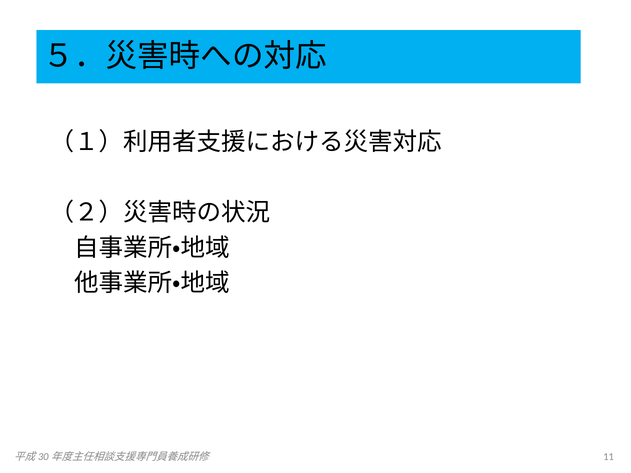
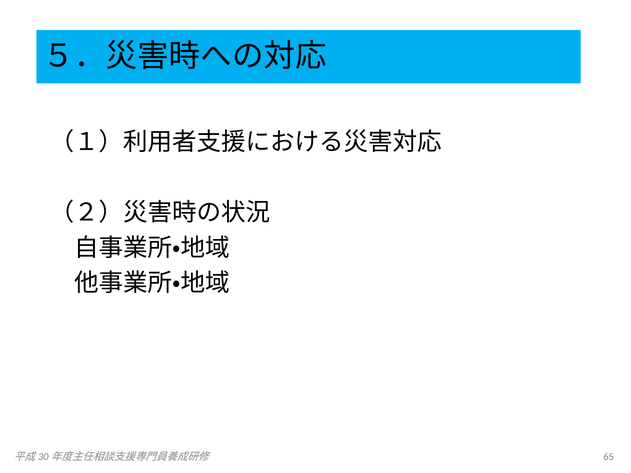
11: 11 -> 65
